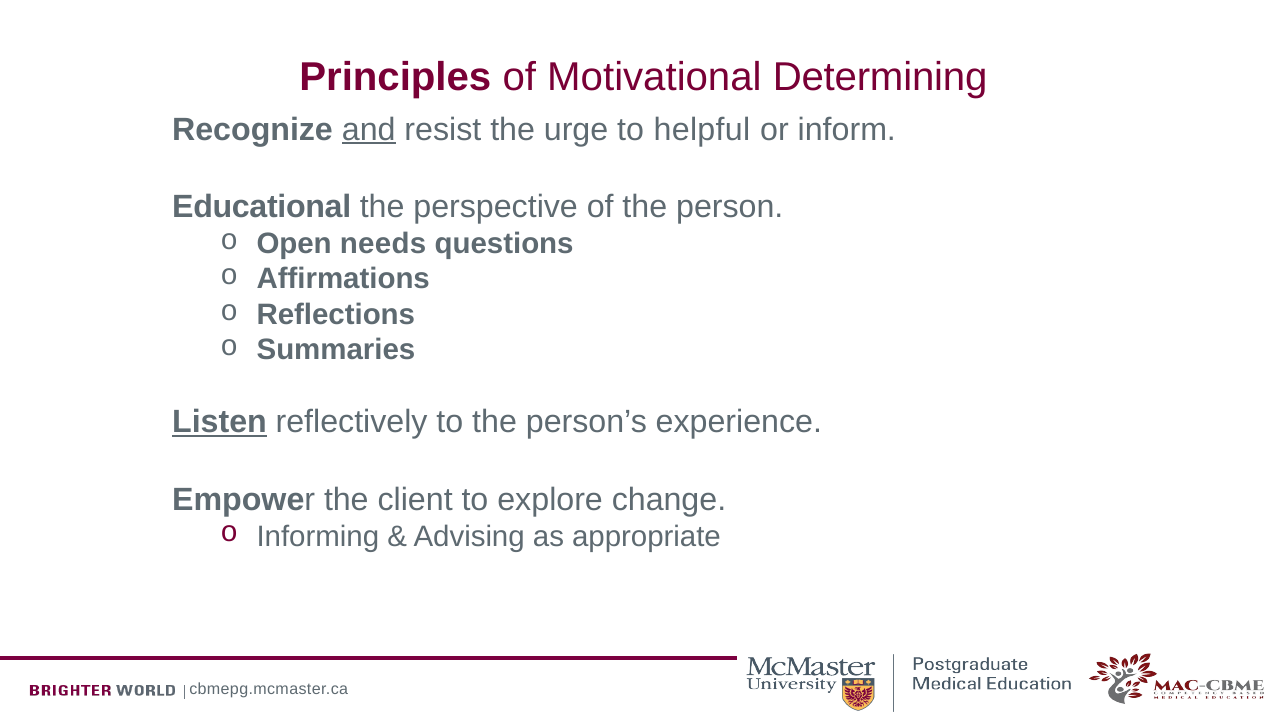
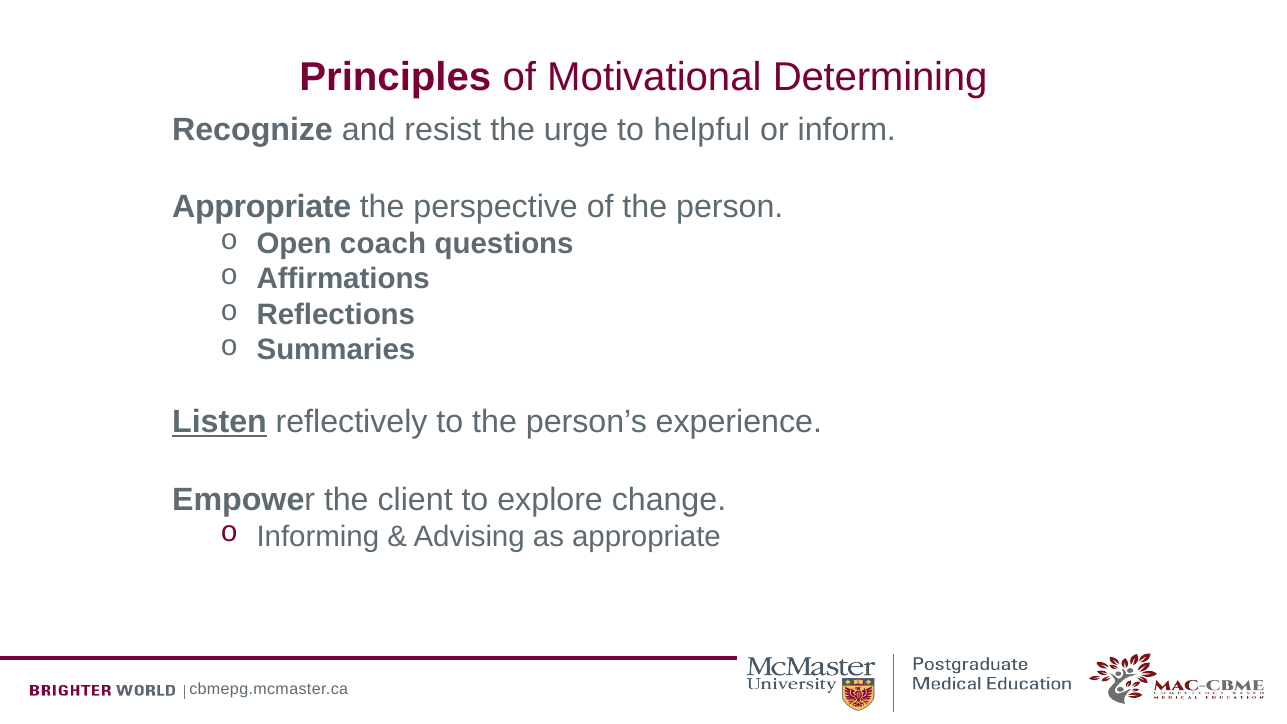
and underline: present -> none
Educational at (262, 207): Educational -> Appropriate
needs: needs -> coach
